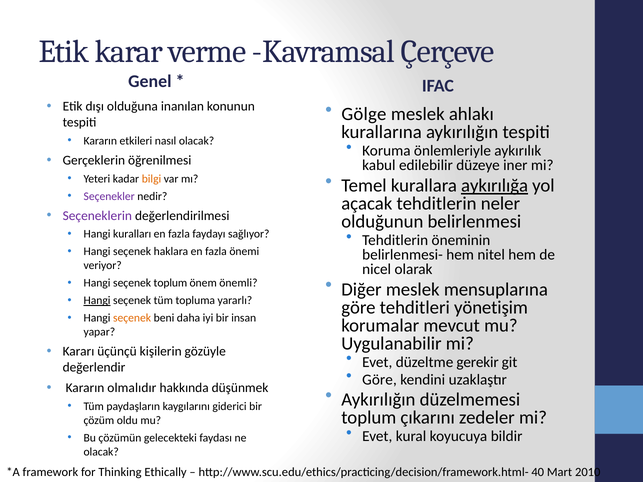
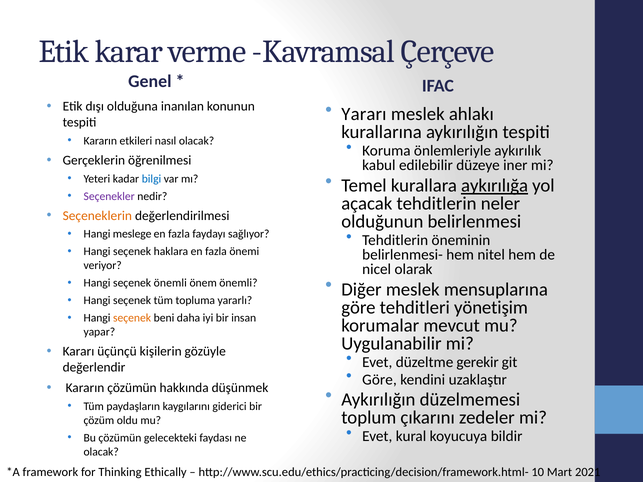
Gölge: Gölge -> Yararı
bilgi colour: orange -> blue
Seçeneklerin colour: purple -> orange
kuralları: kuralları -> meslege
seçenek toplum: toplum -> önemli
Hangi at (97, 301) underline: present -> none
Kararın olmalıdır: olmalıdır -> çözümün
40: 40 -> 10
2010: 2010 -> 2021
